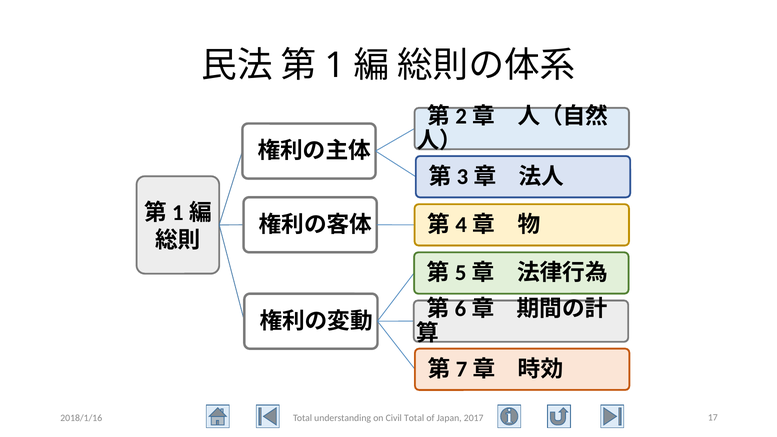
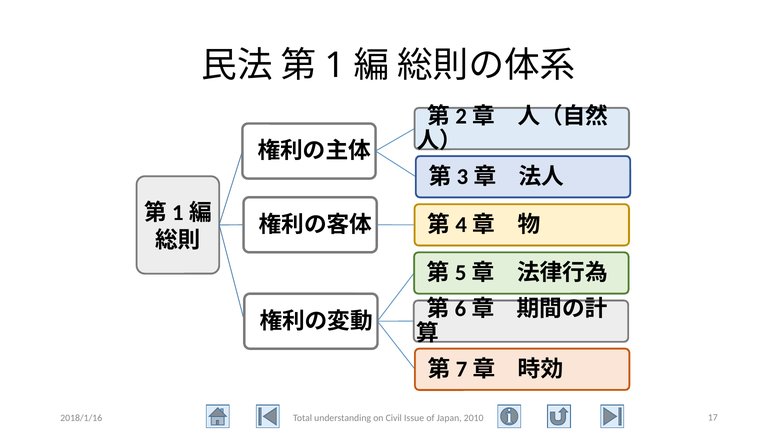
Civil Total: Total -> Issue
2017: 2017 -> 2010
